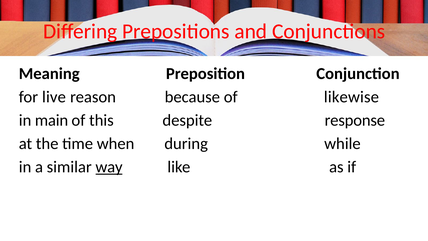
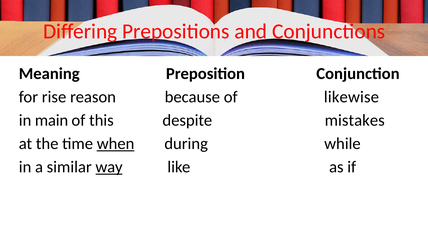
live: live -> rise
response: response -> mistakes
when underline: none -> present
